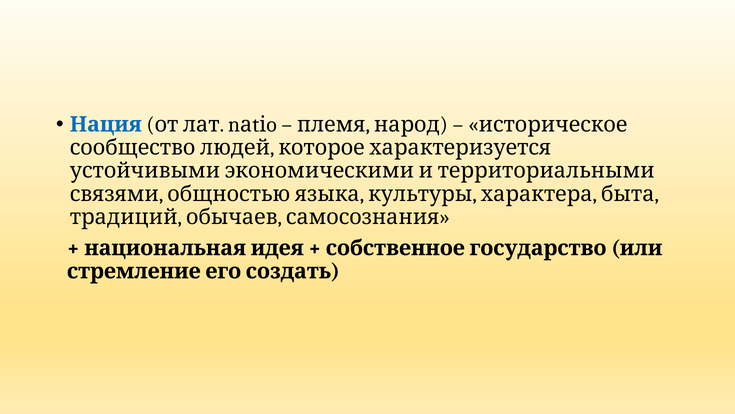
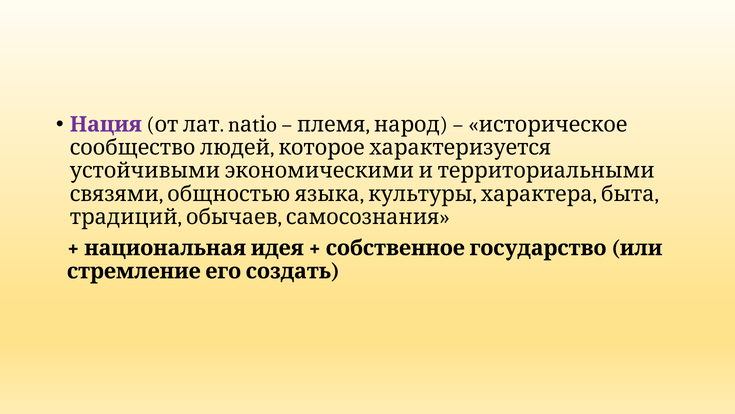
Нация colour: blue -> purple
